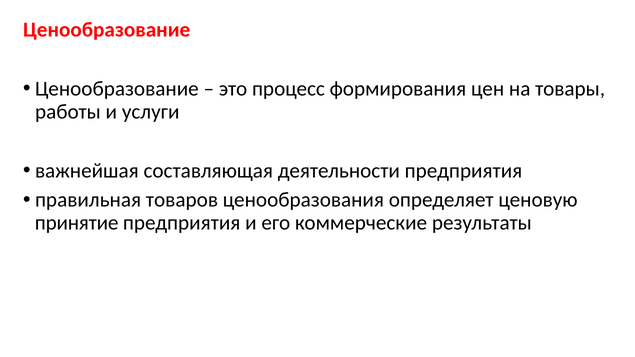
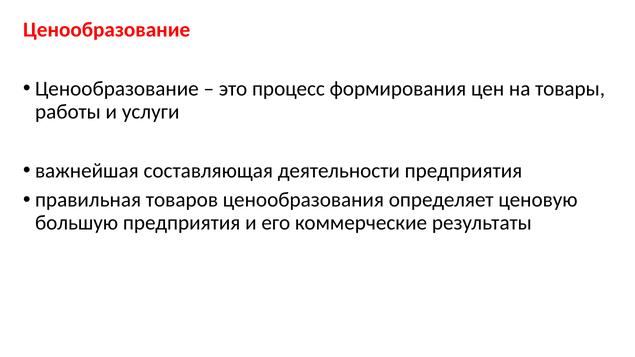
принятие: принятие -> большую
